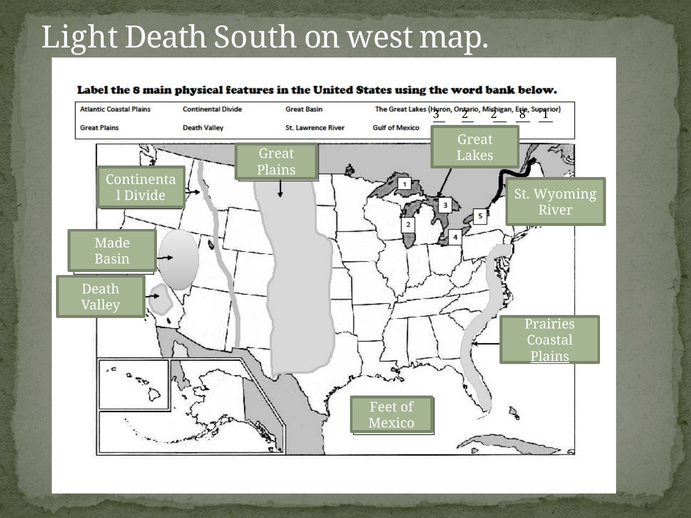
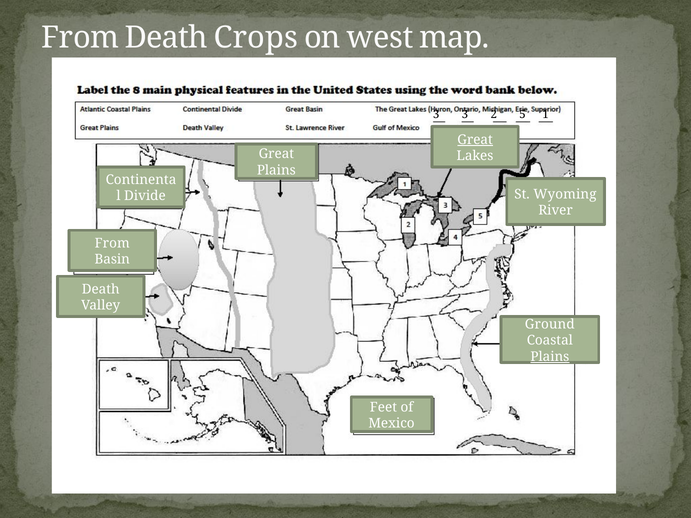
Light at (80, 38): Light -> From
South: South -> Crops
3 2: 2 -> 3
8: 8 -> 5
Great at (475, 140) underline: none -> present
Made at (112, 243): Made -> From
Prairies: Prairies -> Ground
